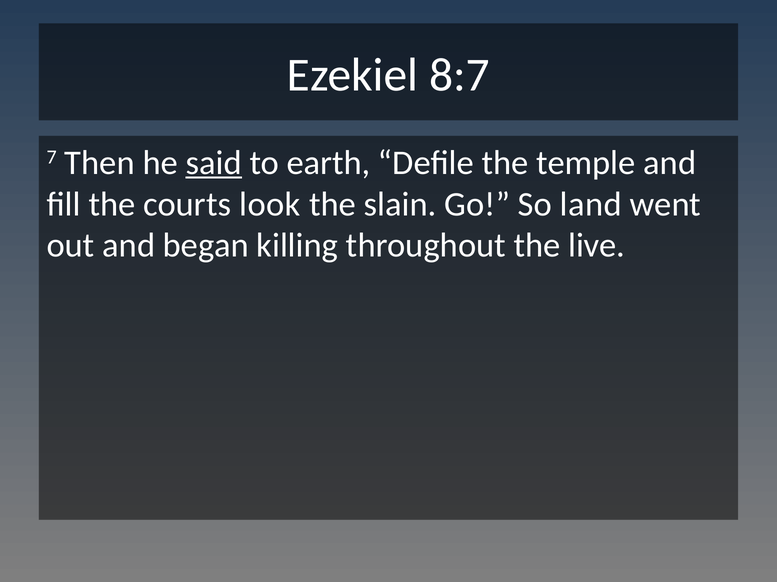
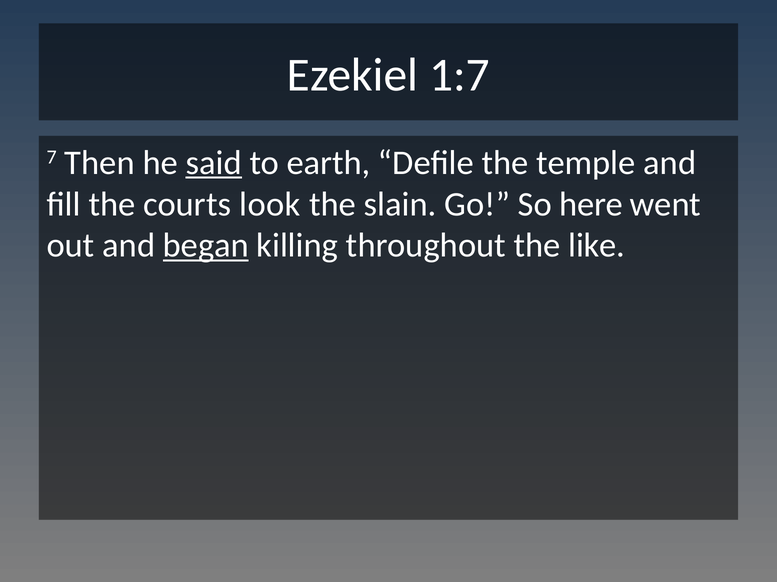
8:7: 8:7 -> 1:7
land: land -> here
began underline: none -> present
live: live -> like
